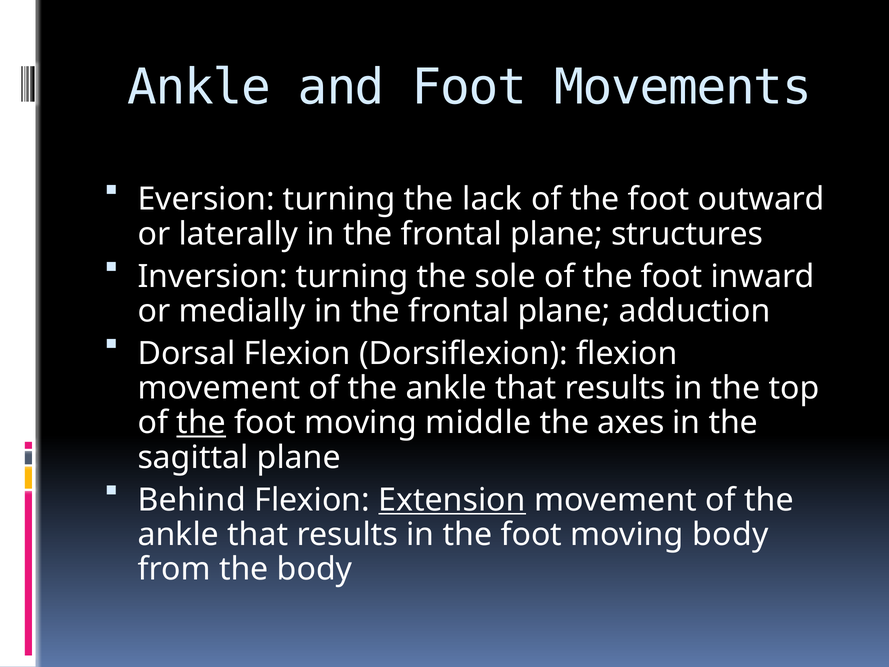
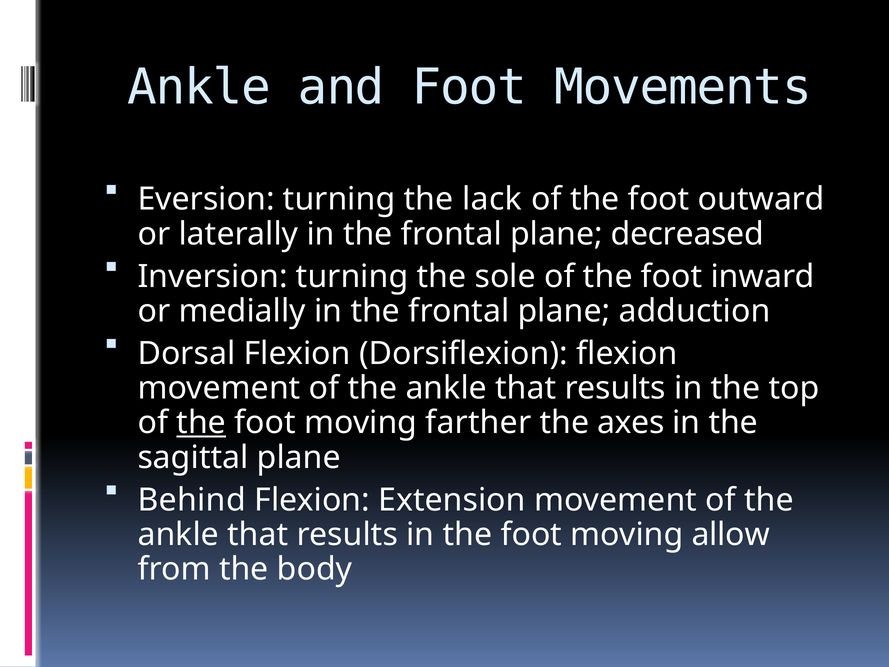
structures: structures -> decreased
middle: middle -> farther
Extension underline: present -> none
moving body: body -> allow
